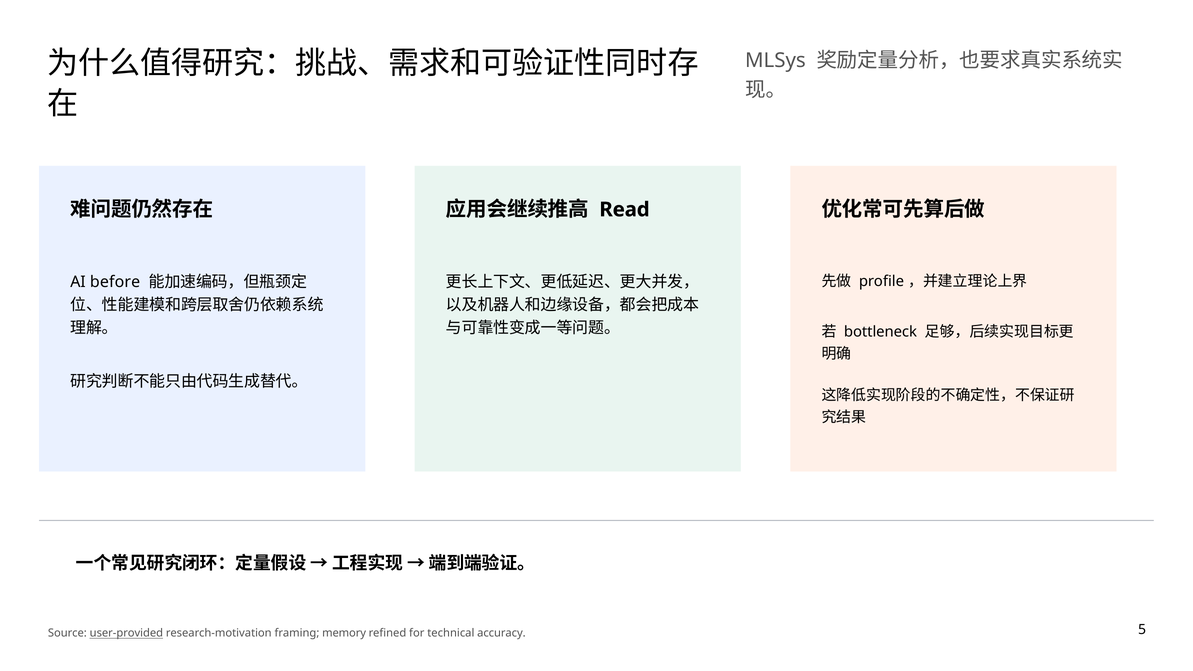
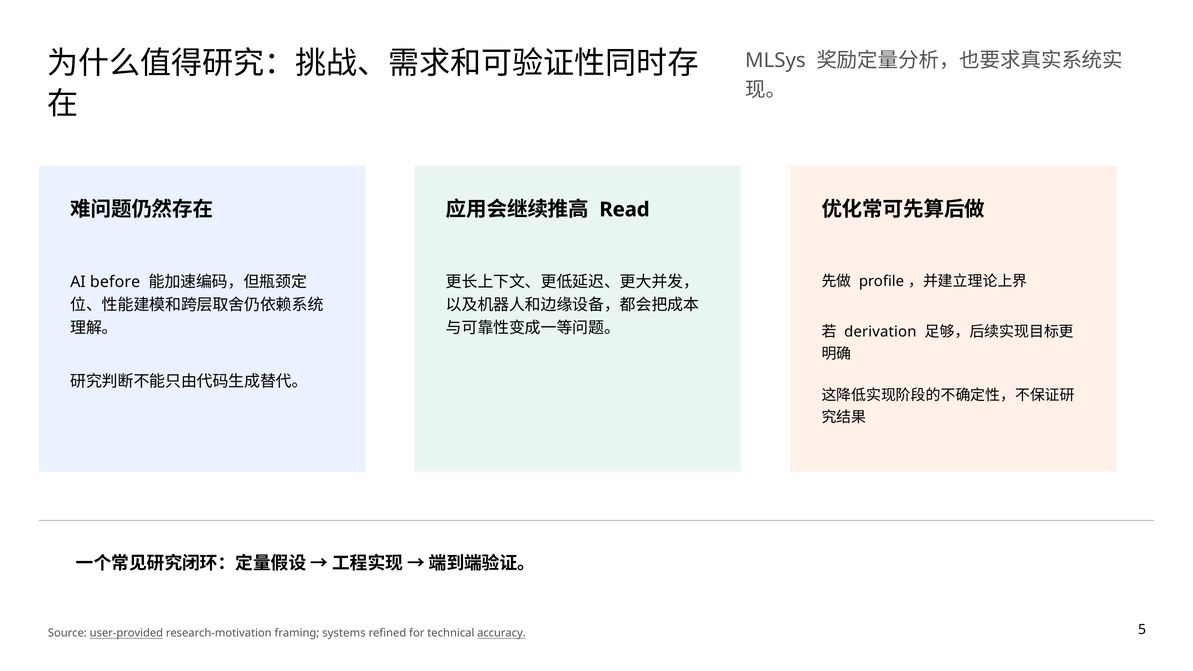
bottleneck: bottleneck -> derivation
memory: memory -> systems
accuracy underline: none -> present
